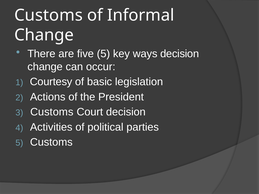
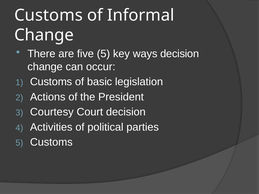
Courtesy at (51, 82): Courtesy -> Customs
Customs at (52, 112): Customs -> Courtesy
